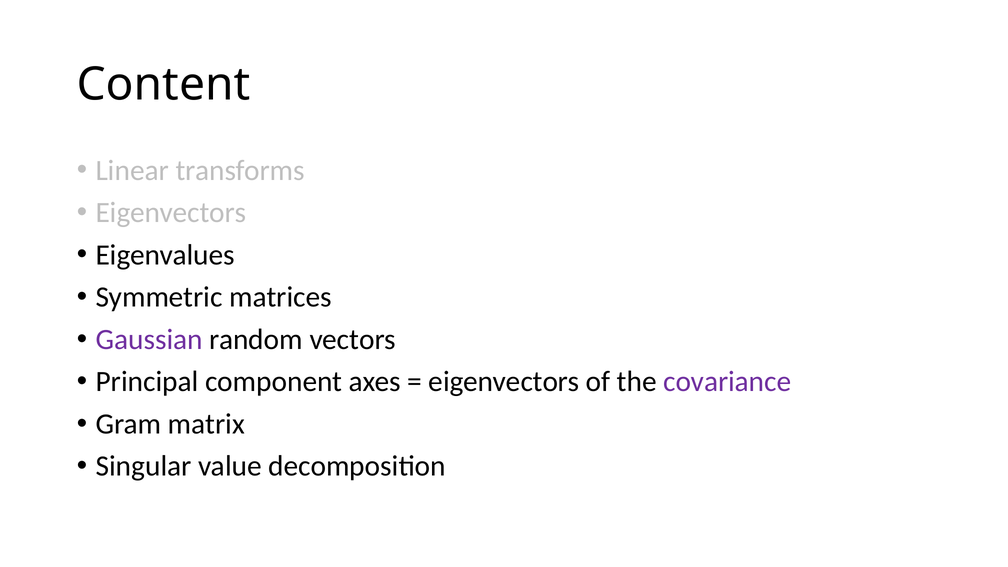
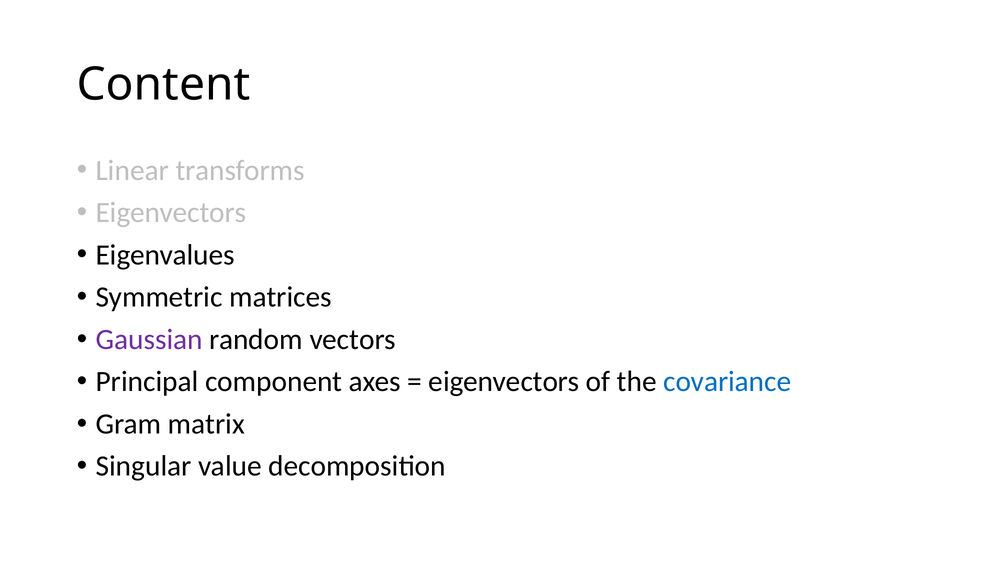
covariance colour: purple -> blue
